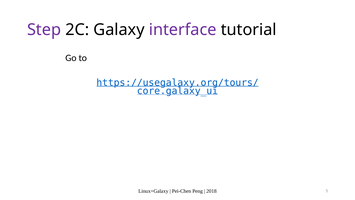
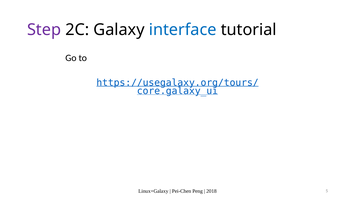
interface colour: purple -> blue
